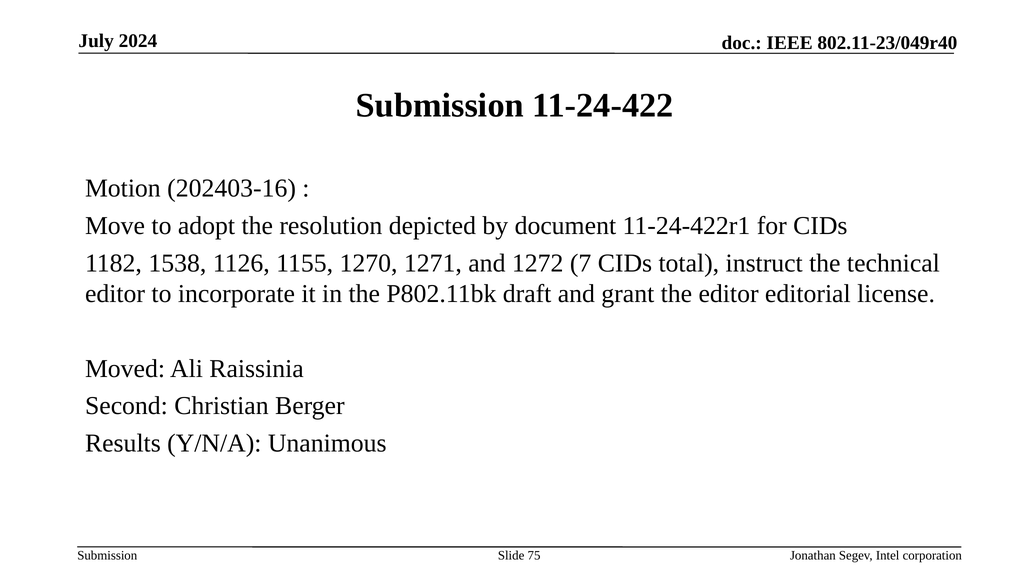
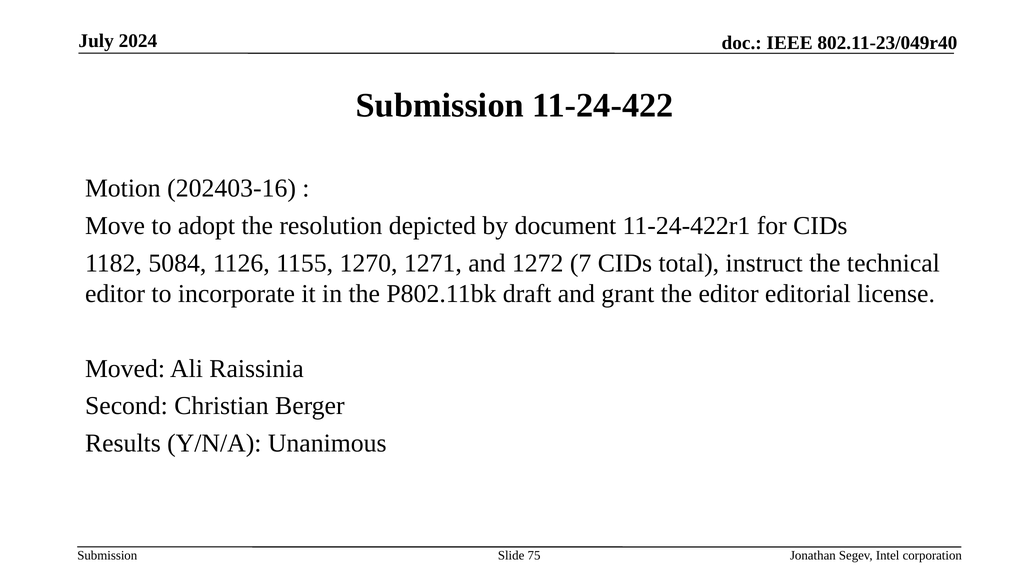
1538: 1538 -> 5084
